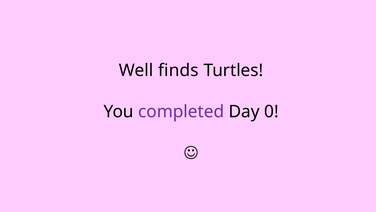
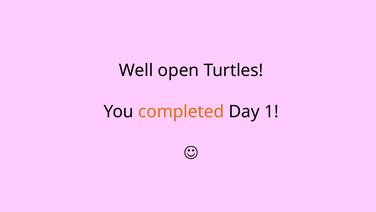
finds: finds -> open
completed colour: purple -> orange
0: 0 -> 1
